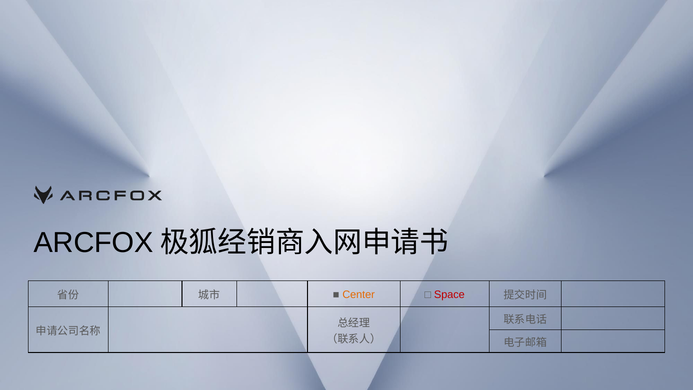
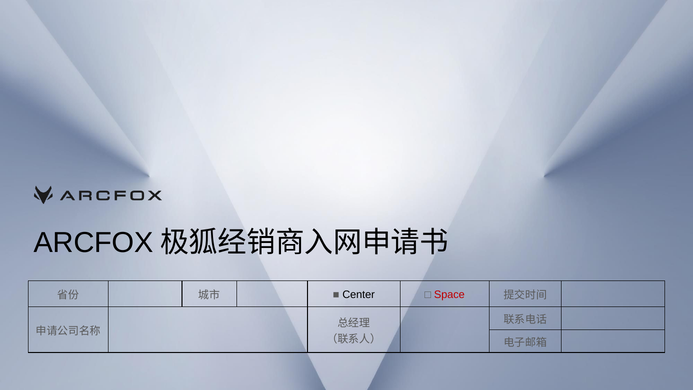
Center colour: orange -> black
